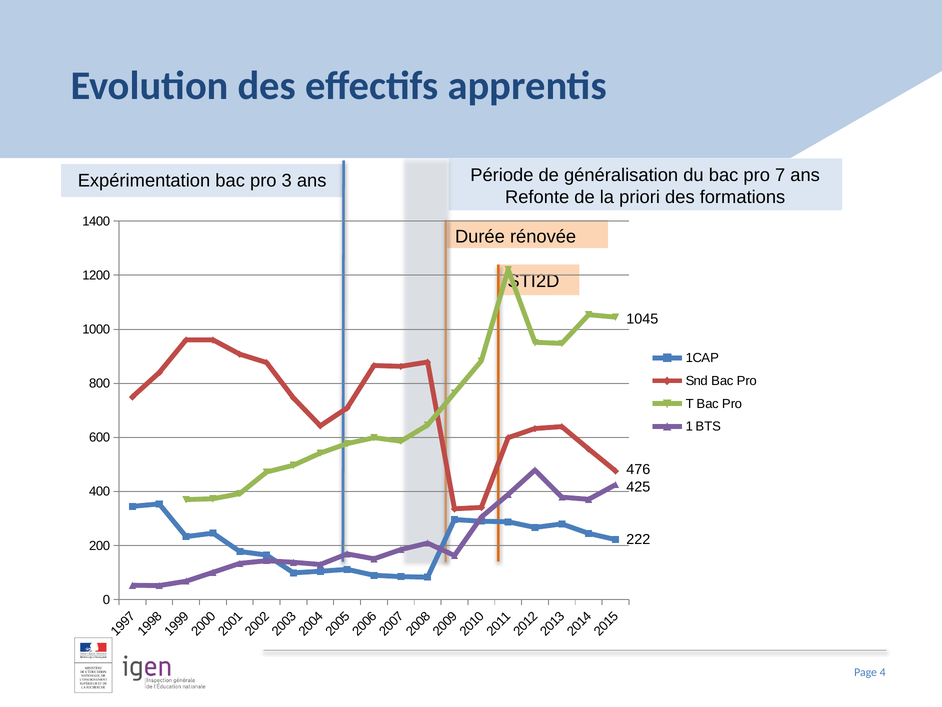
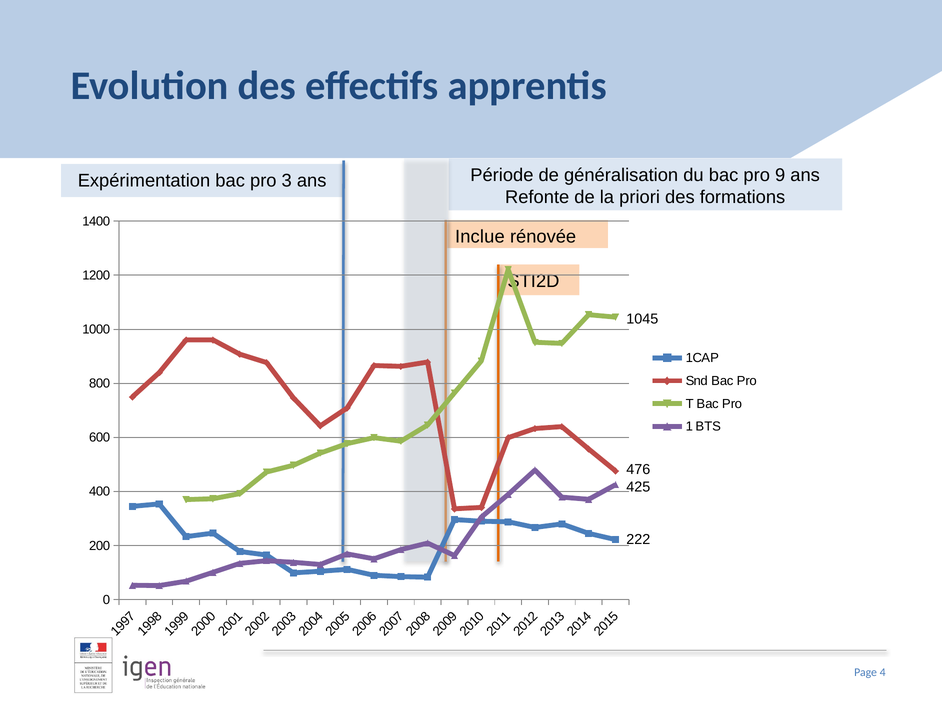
pro 7: 7 -> 9
Durée: Durée -> Inclue
